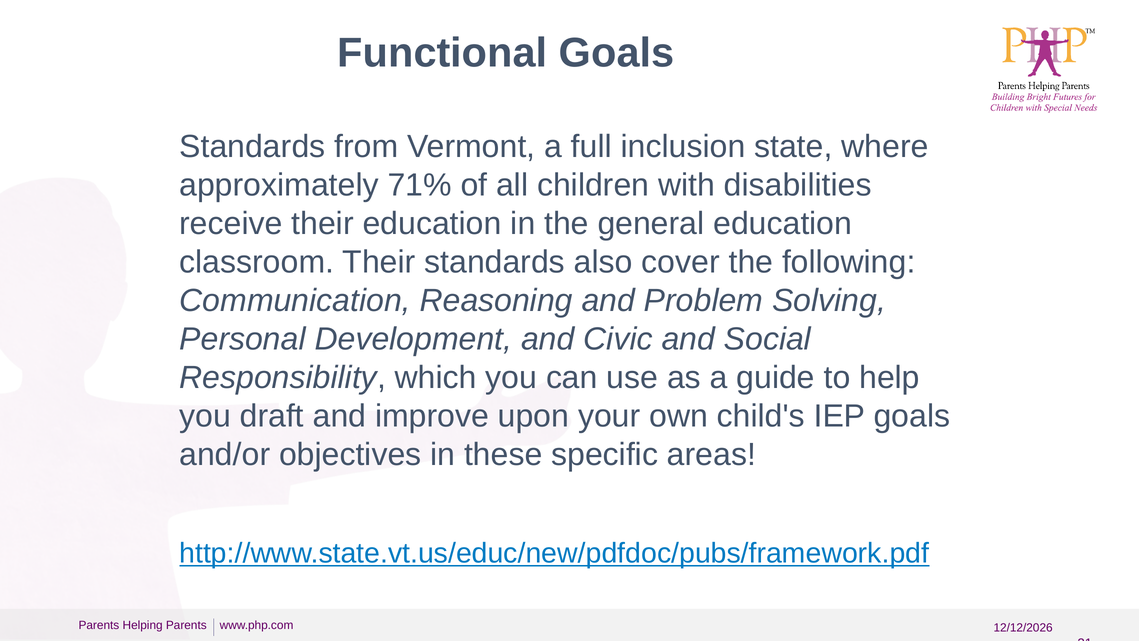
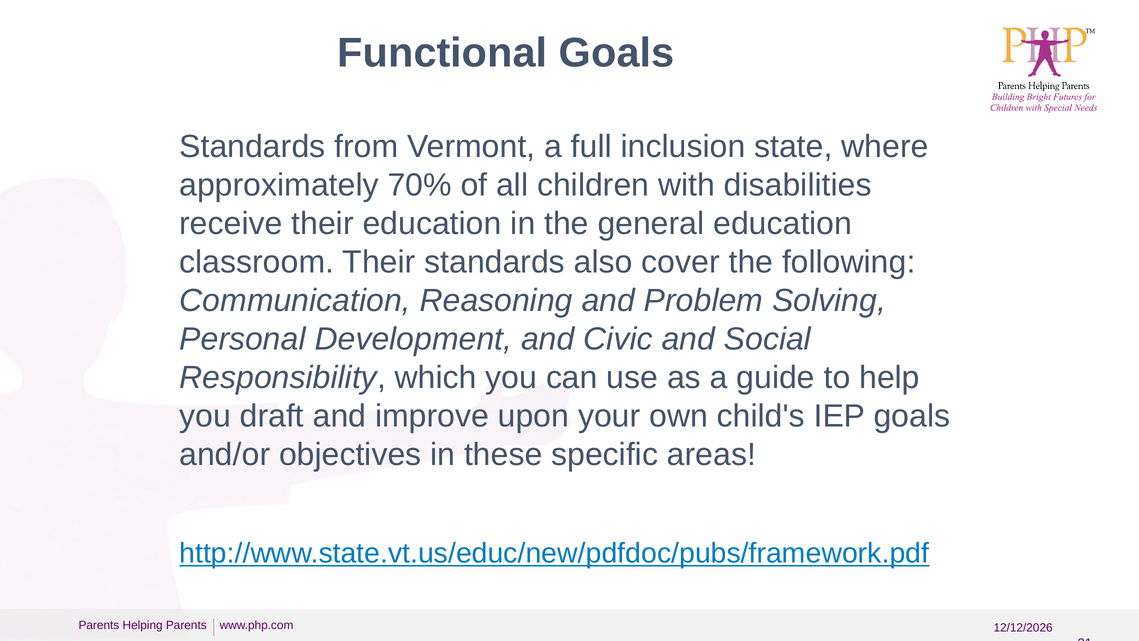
71%: 71% -> 70%
